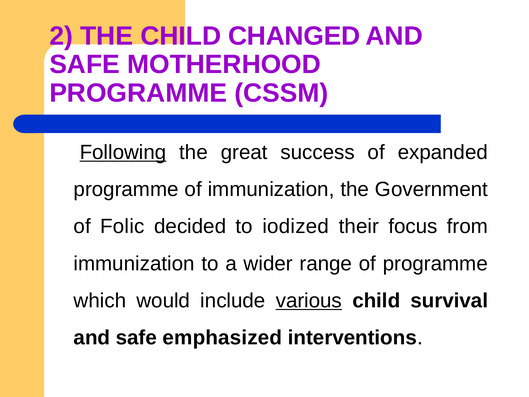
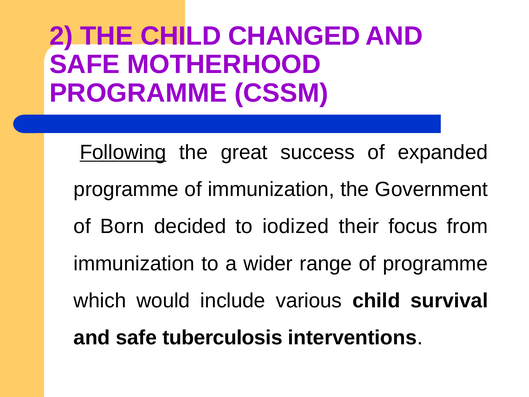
Folic: Folic -> Born
various underline: present -> none
emphasized: emphasized -> tuberculosis
